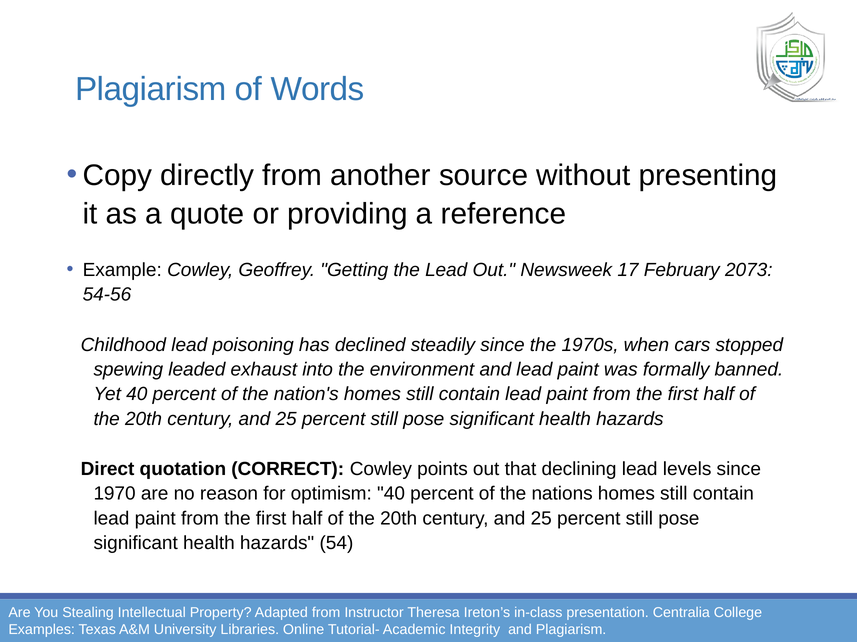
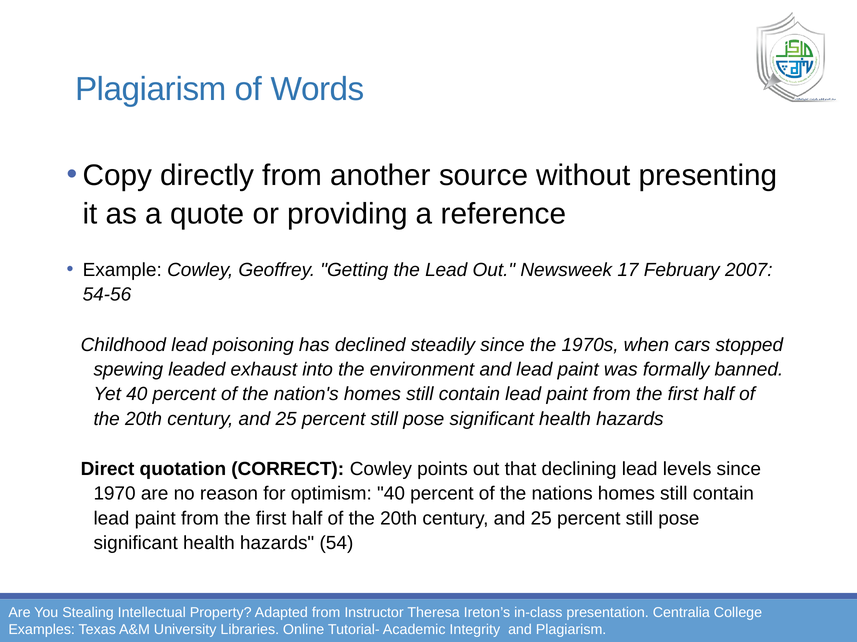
2073: 2073 -> 2007
